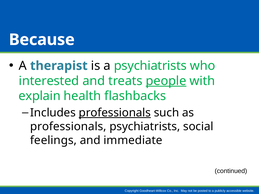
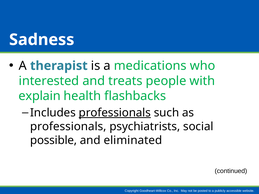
Because: Because -> Sadness
a psychiatrists: psychiatrists -> medications
people underline: present -> none
feelings: feelings -> possible
immediate: immediate -> eliminated
